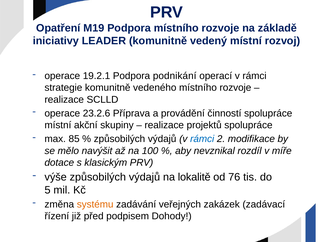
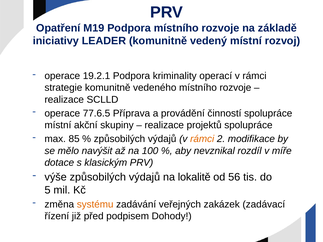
podnikání: podnikání -> kriminality
23.2.6: 23.2.6 -> 77.6.5
rámci at (202, 139) colour: blue -> orange
76: 76 -> 56
